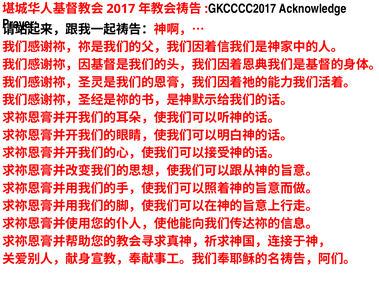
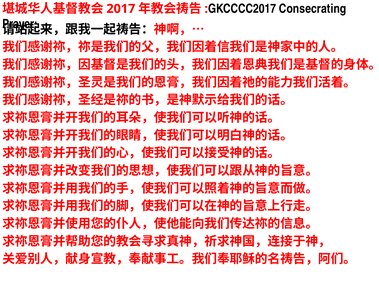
Acknowledge: Acknowledge -> Consecrating
